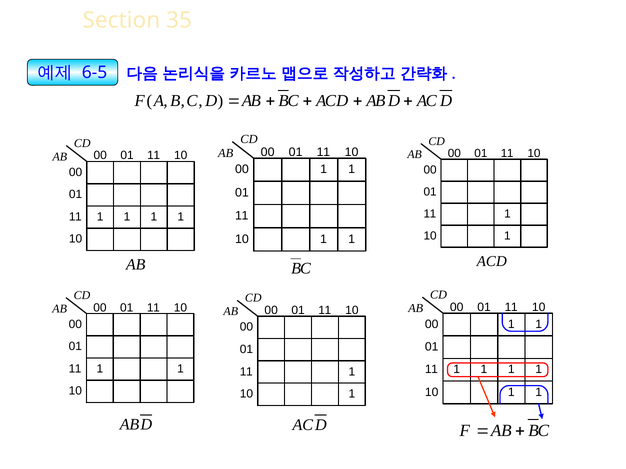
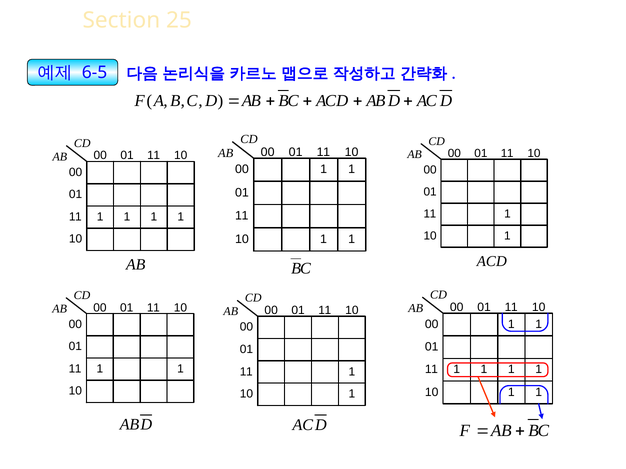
35: 35 -> 25
